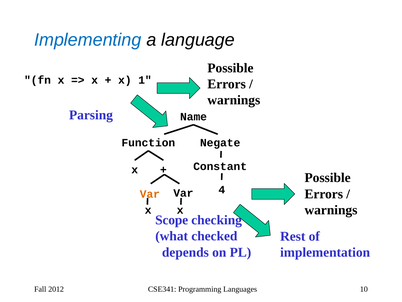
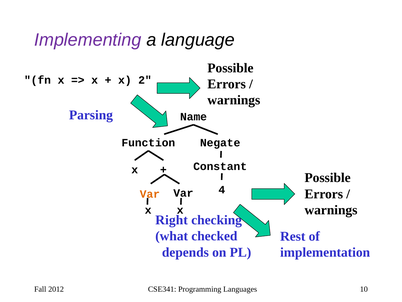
Implementing colour: blue -> purple
1: 1 -> 2
Scope: Scope -> Right
